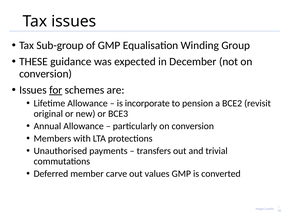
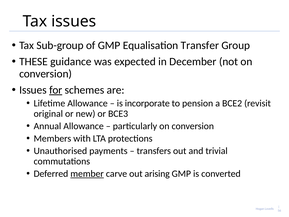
Winding: Winding -> Transfer
member underline: none -> present
values: values -> arising
